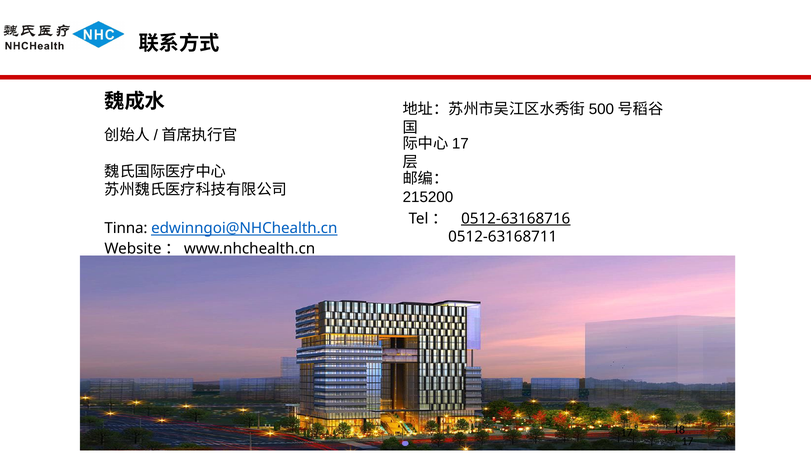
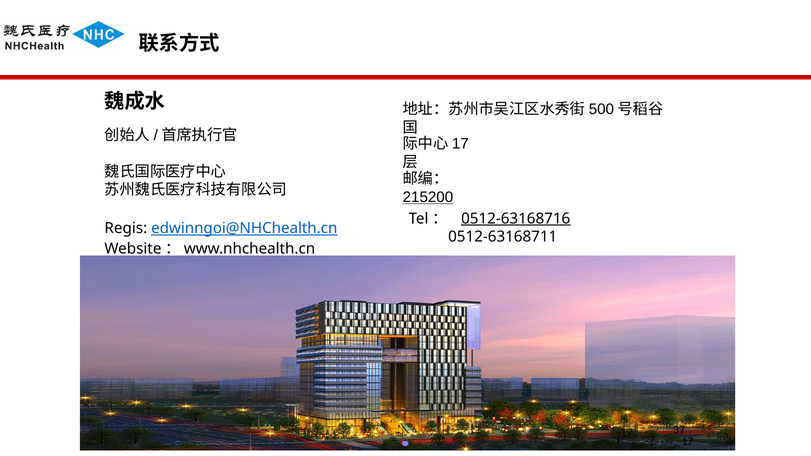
215200 underline: none -> present
Tinna: Tinna -> Regis
18: 18 -> 37
